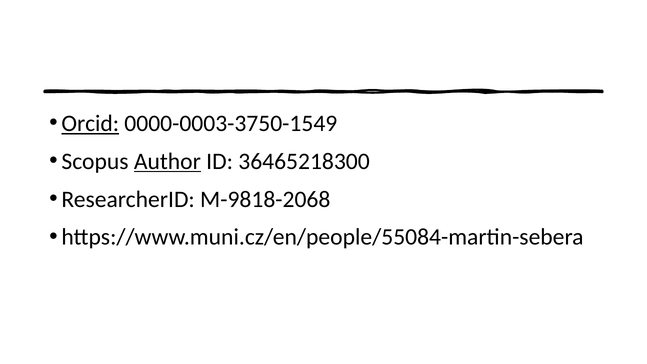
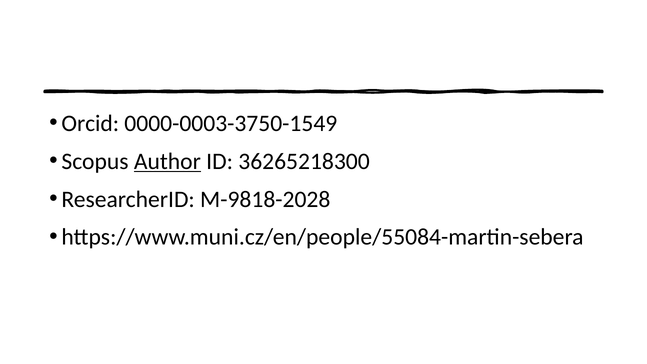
Orcid underline: present -> none
36465218300: 36465218300 -> 36265218300
M-9818-2068: M-9818-2068 -> M-9818-2028
